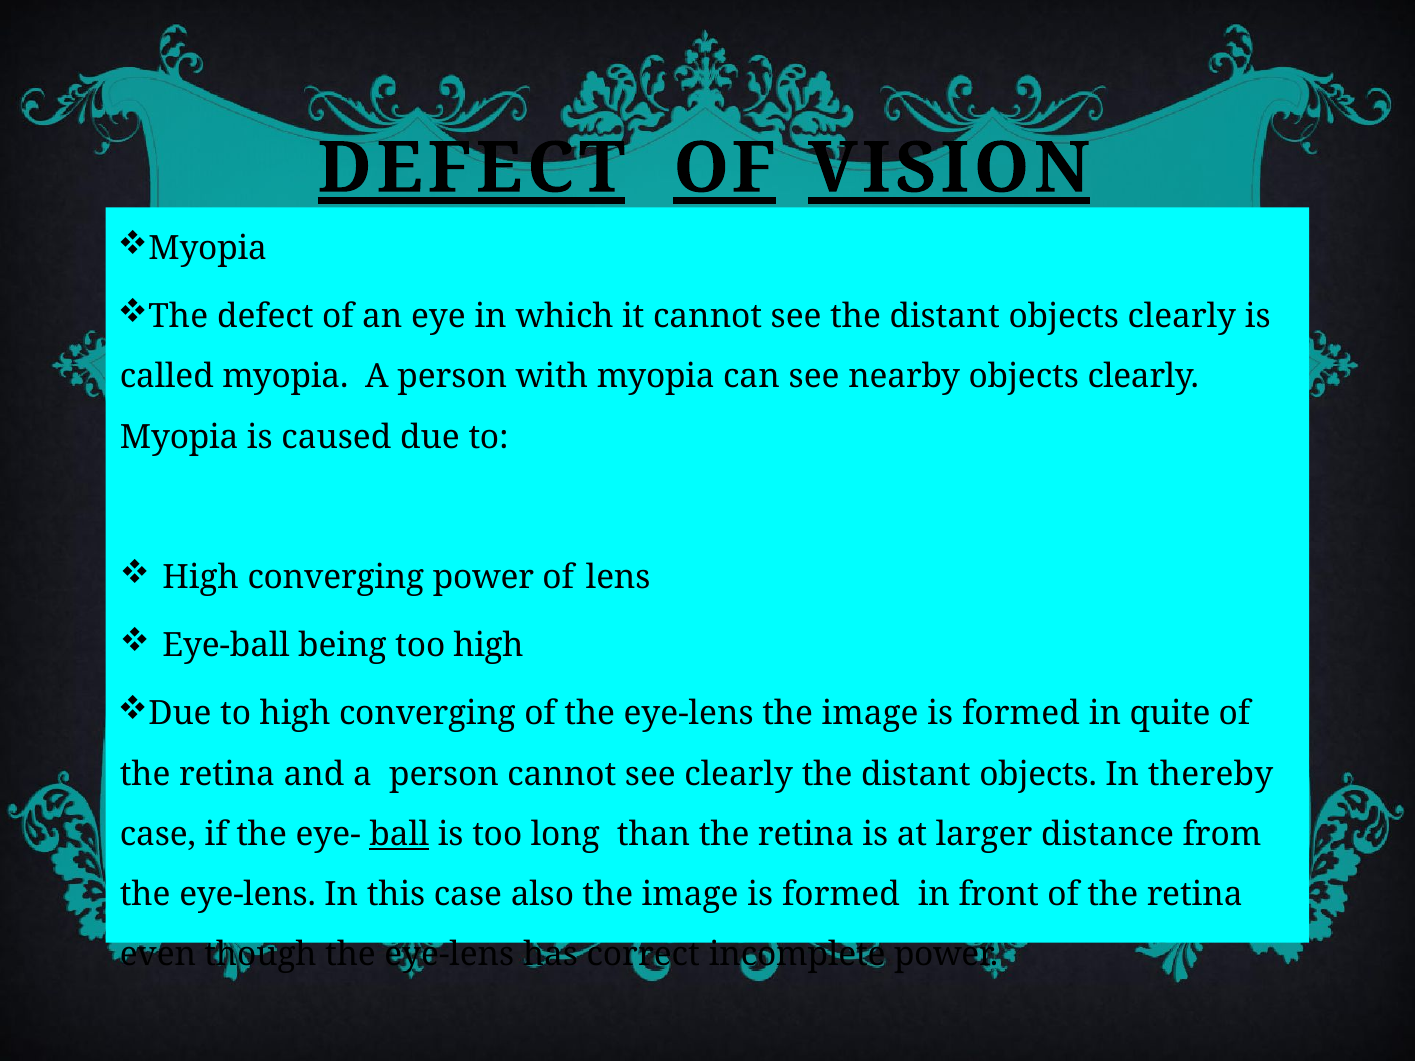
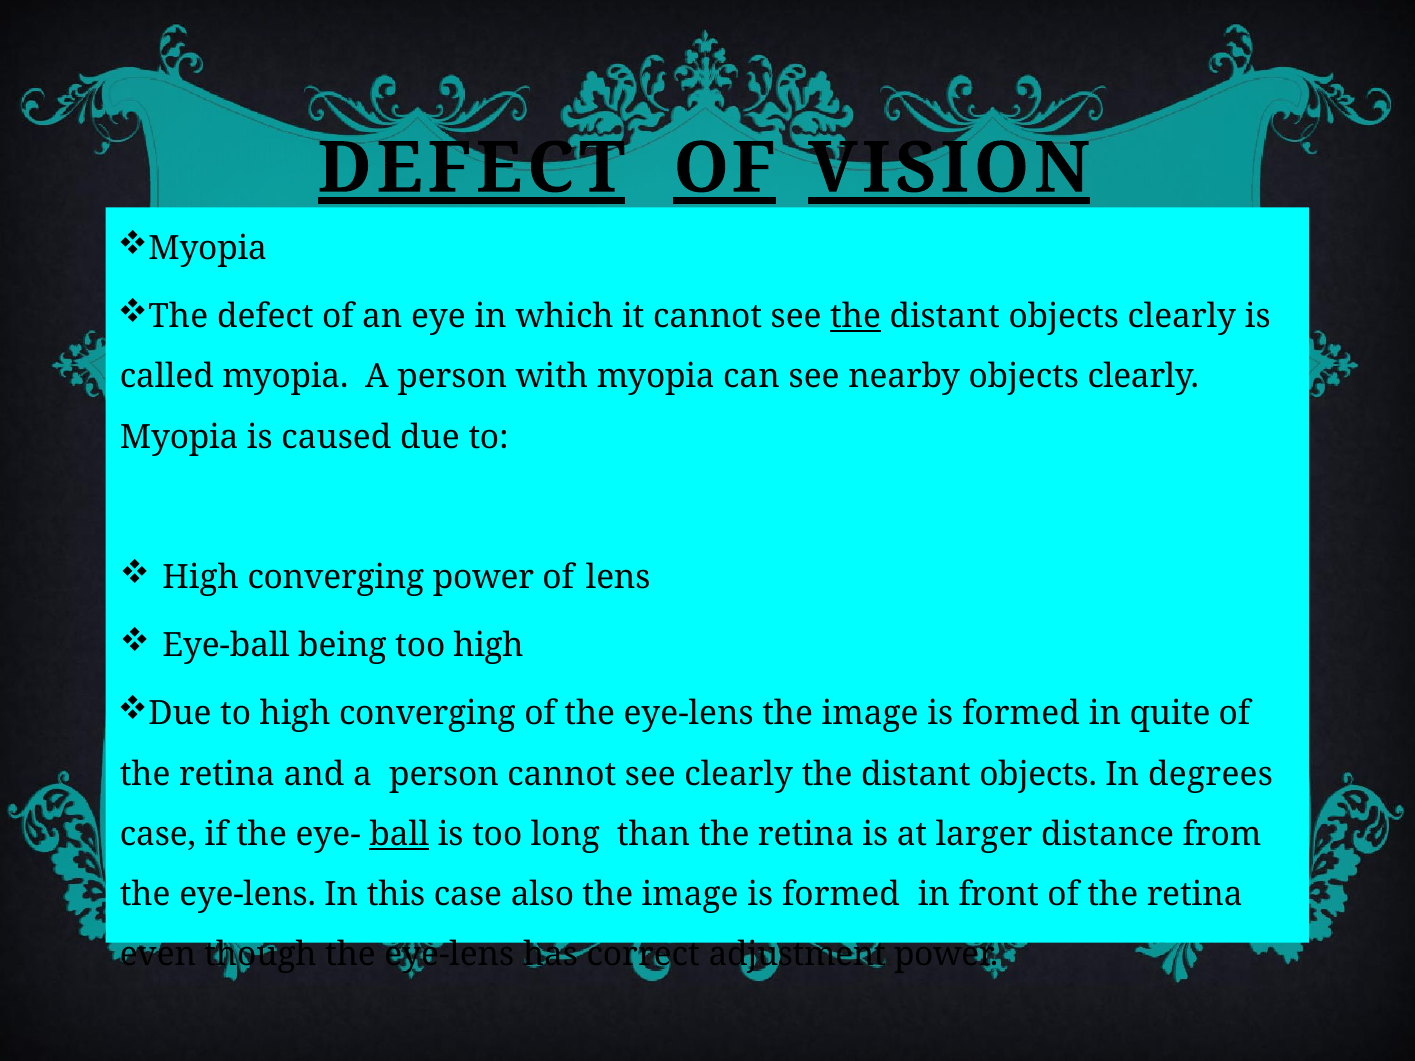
the at (856, 317) underline: none -> present
thereby: thereby -> degrees
incomplete: incomplete -> adjustment
